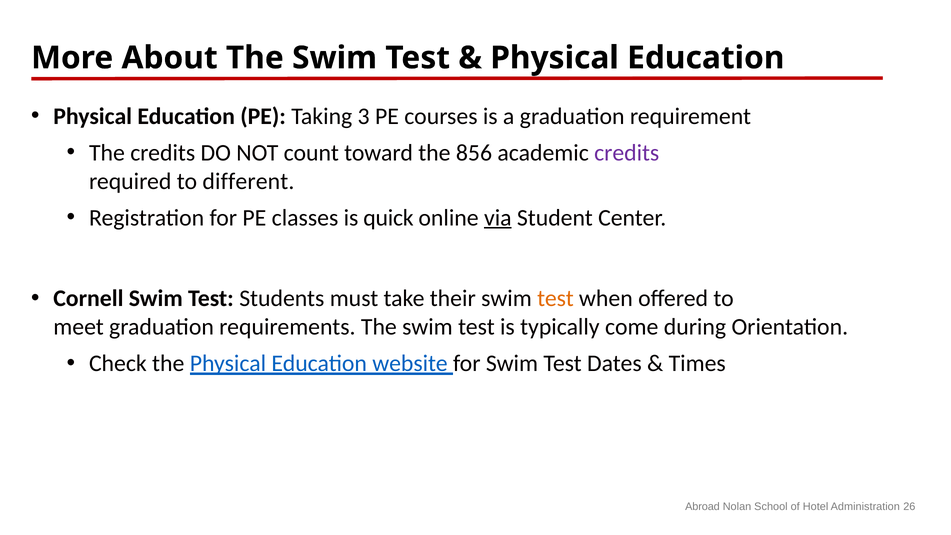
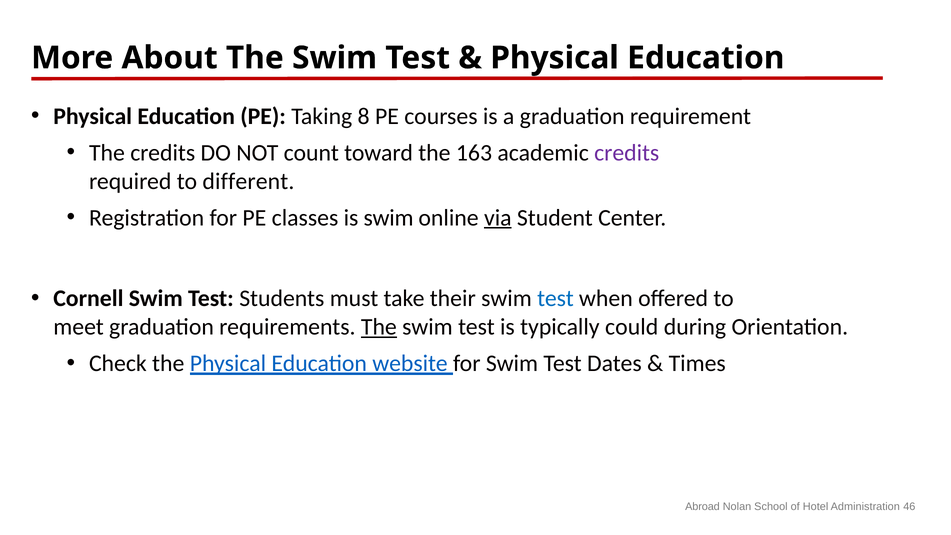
3: 3 -> 8
856: 856 -> 163
is quick: quick -> swim
test at (555, 299) colour: orange -> blue
The at (379, 327) underline: none -> present
come: come -> could
26: 26 -> 46
